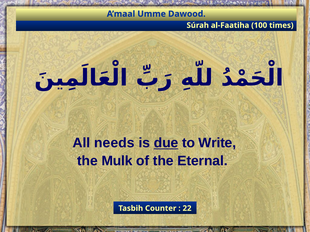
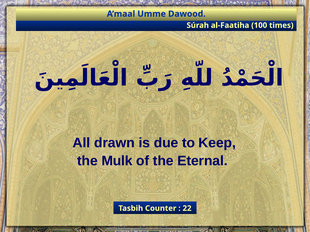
needs: needs -> drawn
due underline: present -> none
Write: Write -> Keep
